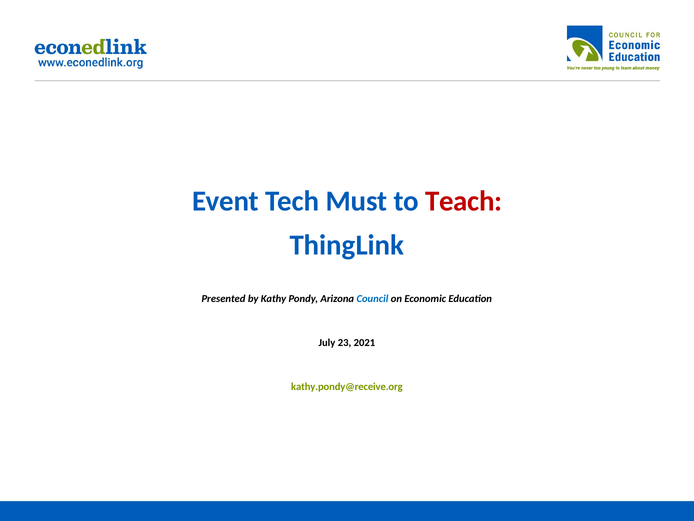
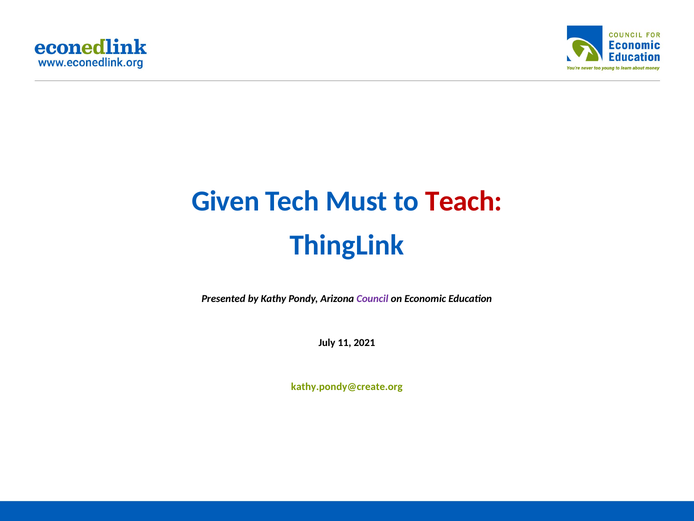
Event: Event -> Given
Council colour: blue -> purple
23: 23 -> 11
kathy.pondy@receive.org: kathy.pondy@receive.org -> kathy.pondy@create.org
